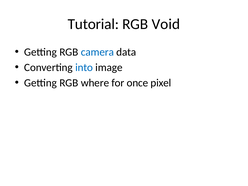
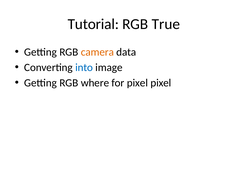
Void: Void -> True
camera colour: blue -> orange
for once: once -> pixel
